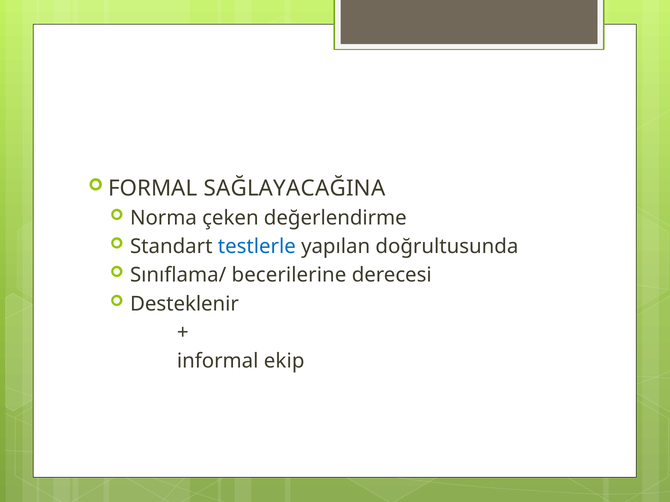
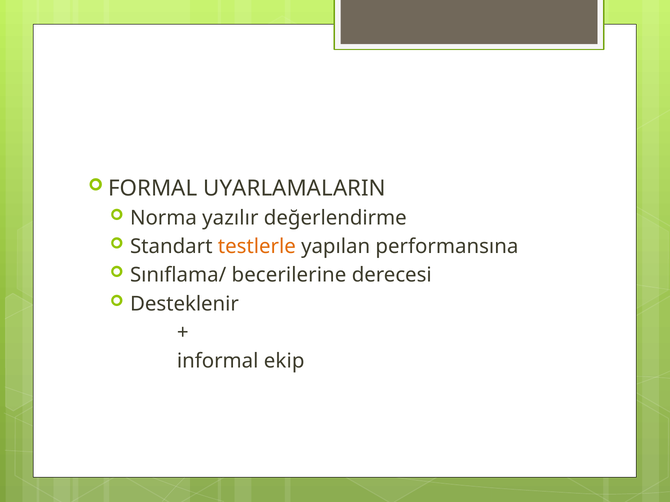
SAĞLAYACAĞINA: SAĞLAYACAĞINA -> UYARLAMALARIN
çeken: çeken -> yazılır
testlerle colour: blue -> orange
doğrultusunda: doğrultusunda -> performansına
